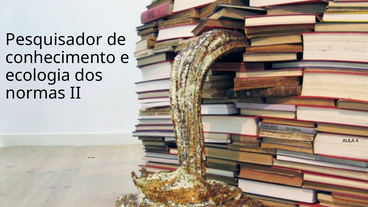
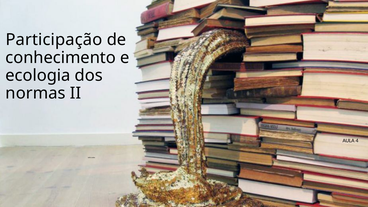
Pesquisador: Pesquisador -> Participação
